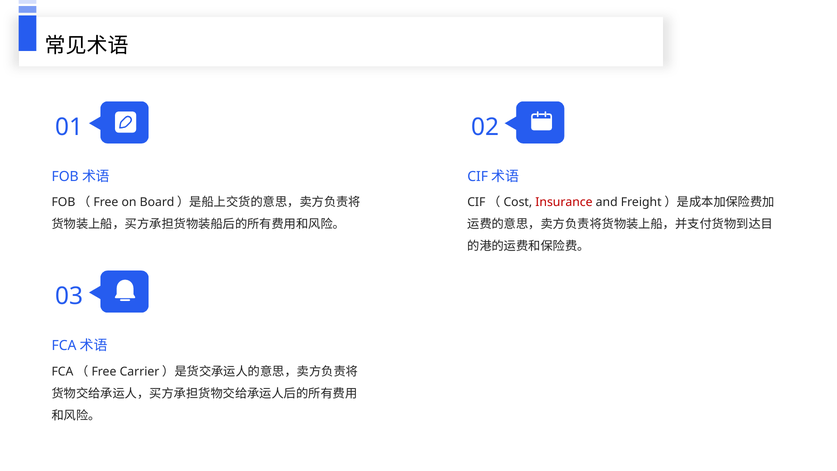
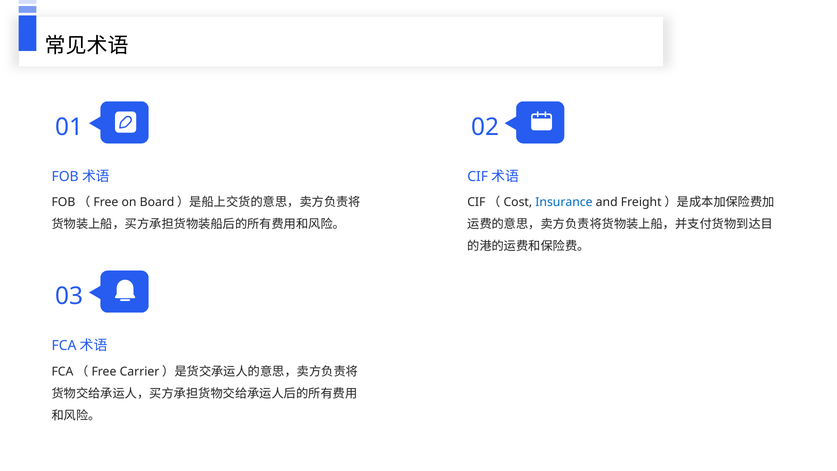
Insurance colour: red -> blue
